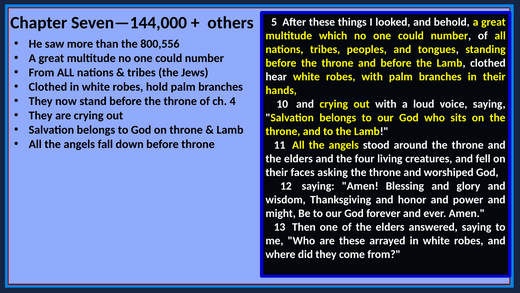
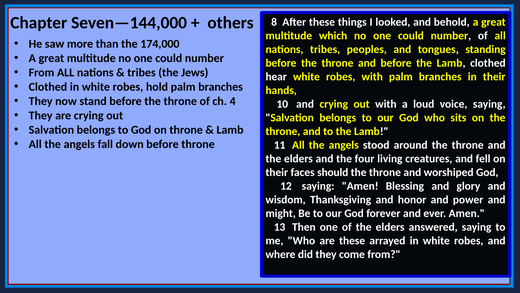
5: 5 -> 8
800,556: 800,556 -> 174,000
asking: asking -> should
